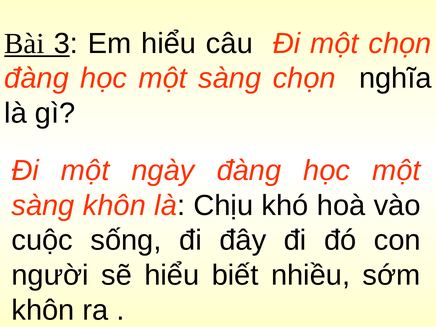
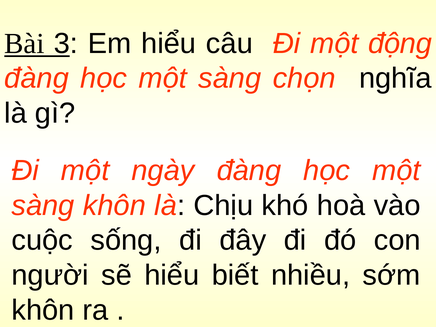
một chọn: chọn -> động
